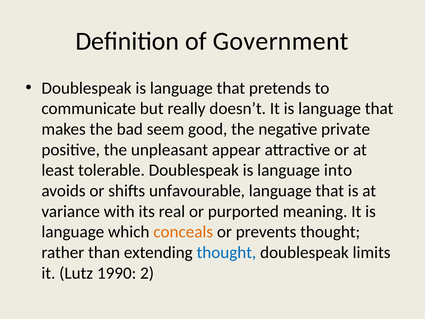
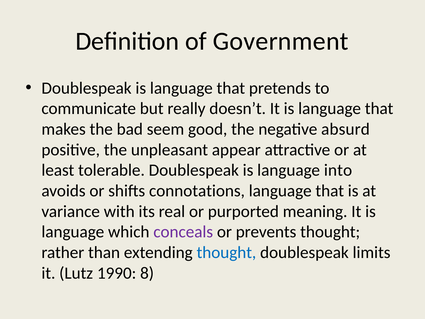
private: private -> absurd
unfavourable: unfavourable -> connotations
conceals colour: orange -> purple
2: 2 -> 8
